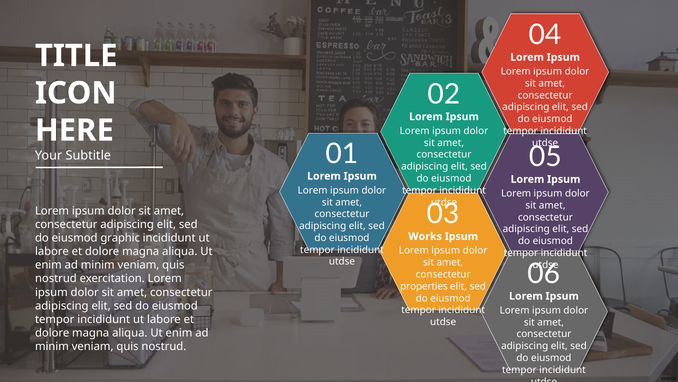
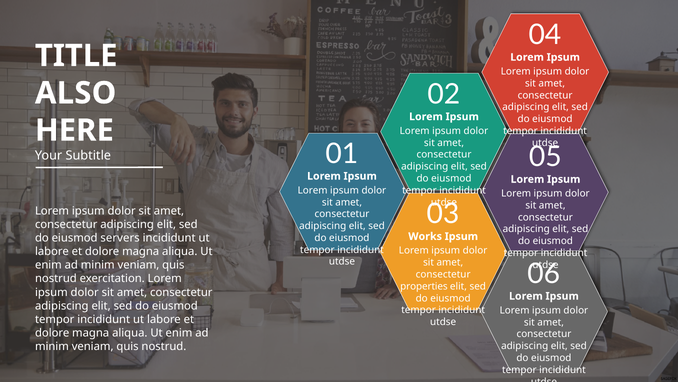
ICON: ICON -> ALSO
graphic: graphic -> servers
